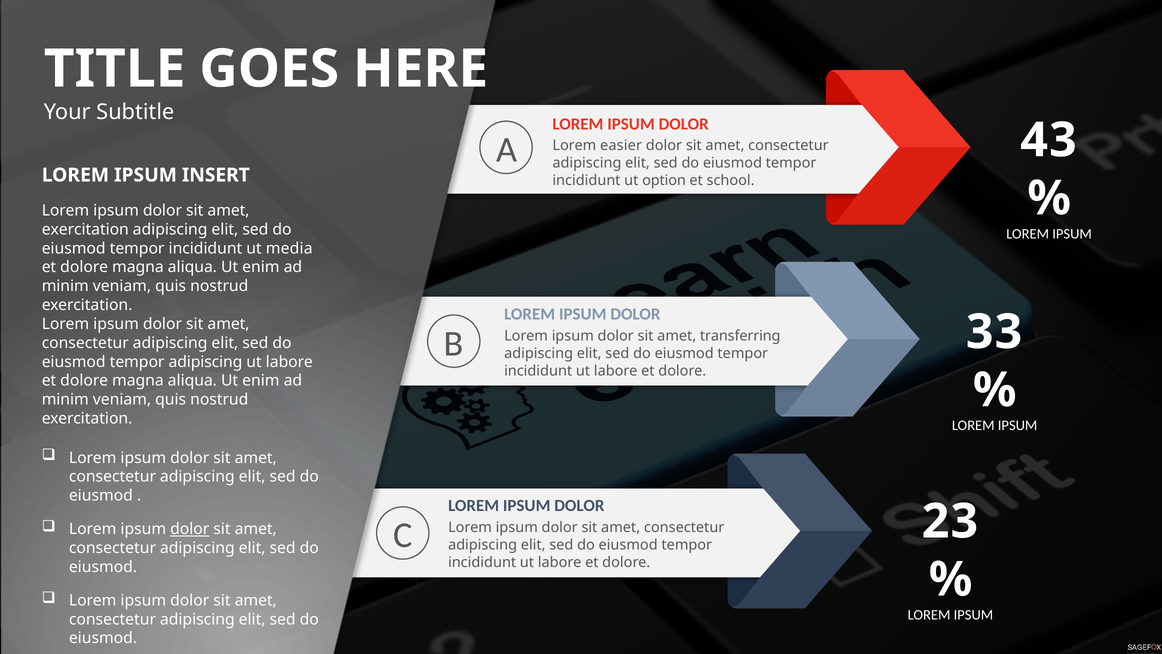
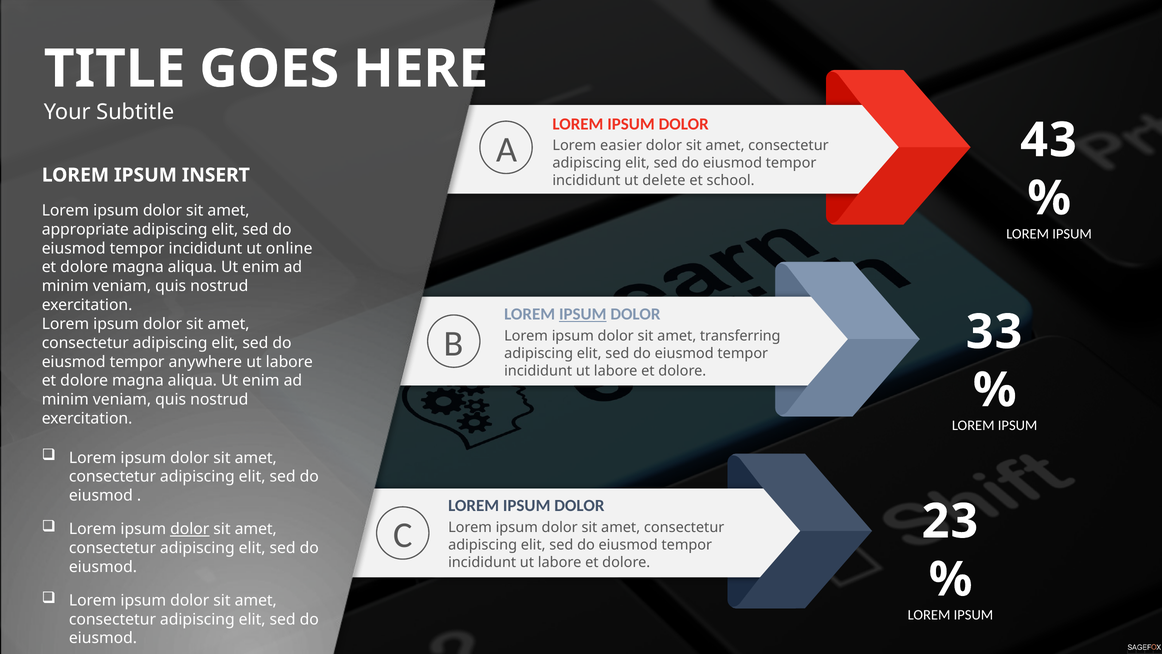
option: option -> delete
exercitation at (85, 229): exercitation -> appropriate
media: media -> online
IPSUM at (583, 314) underline: none -> present
tempor adipiscing: adipiscing -> anywhere
